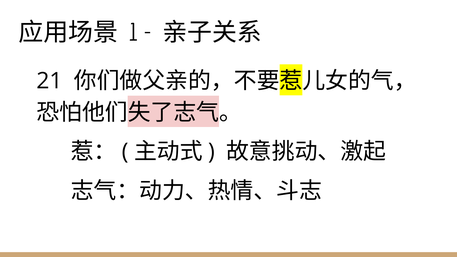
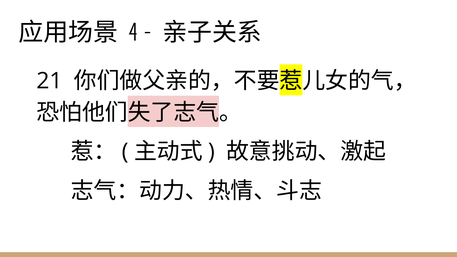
1: 1 -> 4
